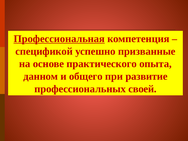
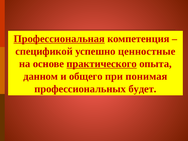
призванные: призванные -> ценностные
практического underline: none -> present
развитие: развитие -> понимая
своей: своей -> будет
